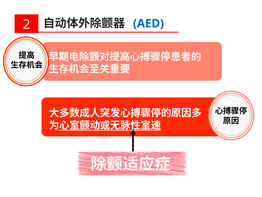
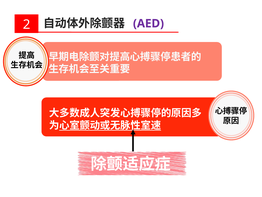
AED colour: blue -> purple
